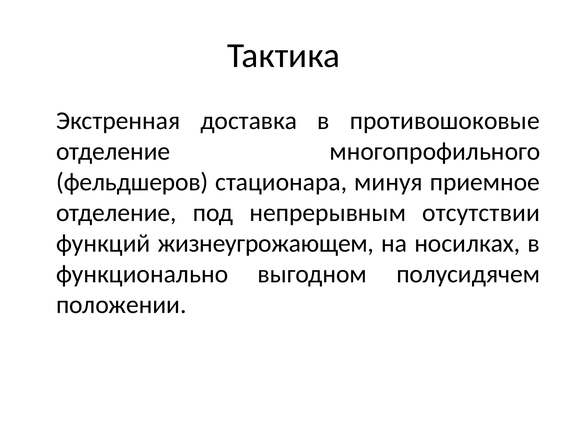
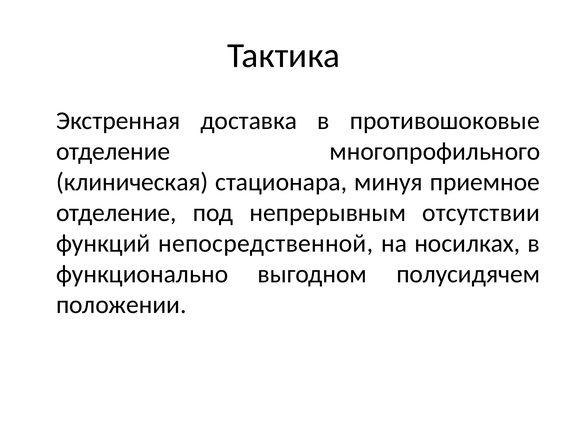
фельдшеров: фельдшеров -> клиническая
жизнеугрожающем: жизнеугрожающем -> непосредственной
